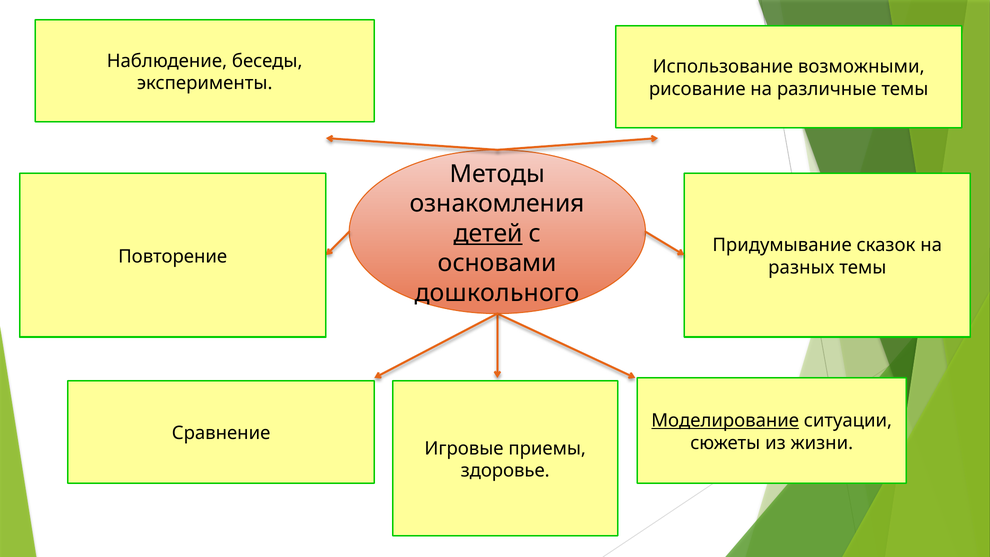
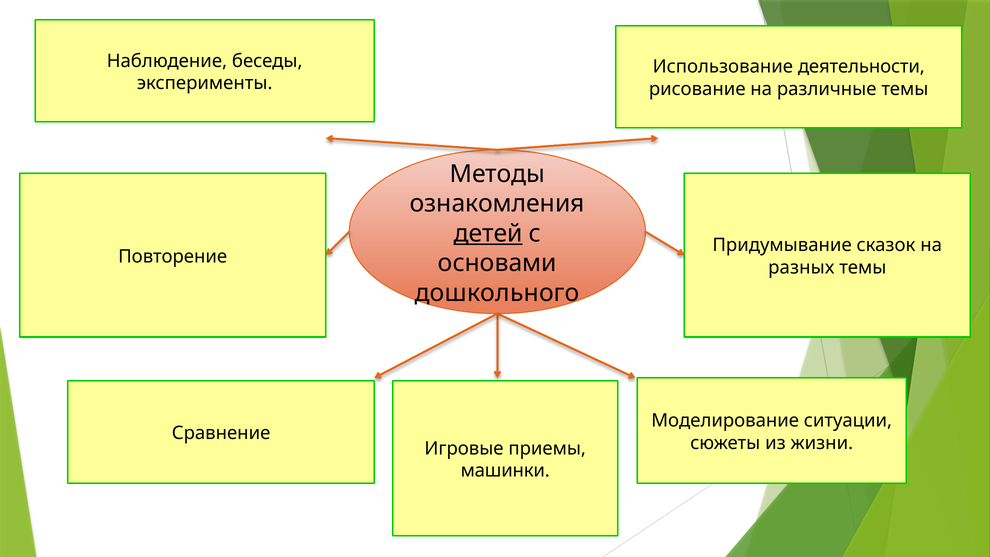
возможными: возможными -> деятельности
Моделирование underline: present -> none
здоровье: здоровье -> машинки
